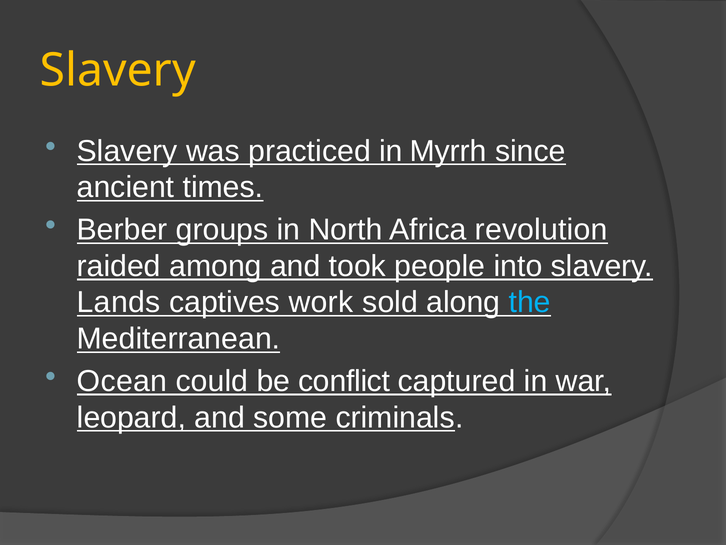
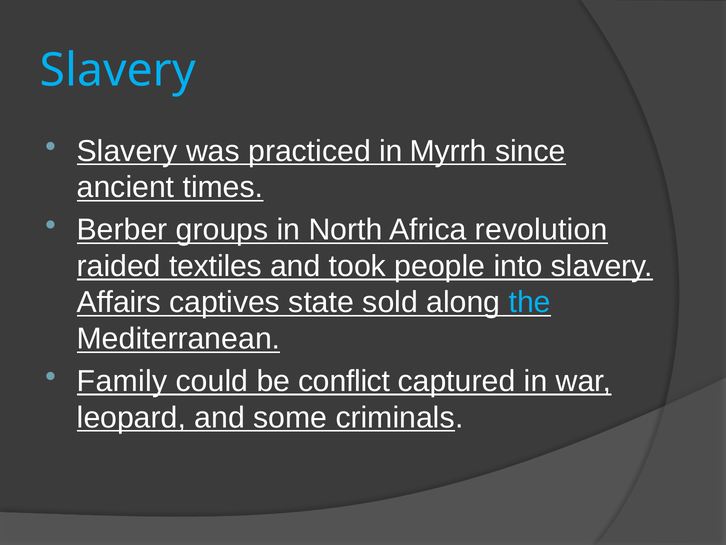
Slavery at (118, 70) colour: yellow -> light blue
among: among -> textiles
Lands: Lands -> Affairs
work: work -> state
Ocean: Ocean -> Family
